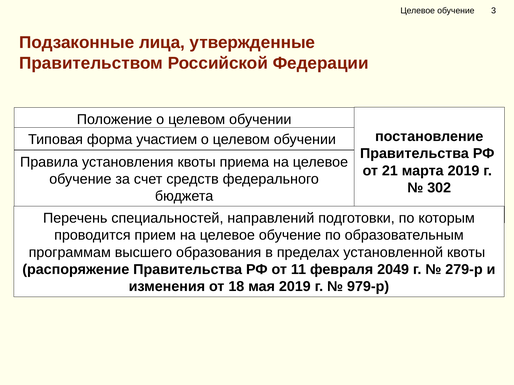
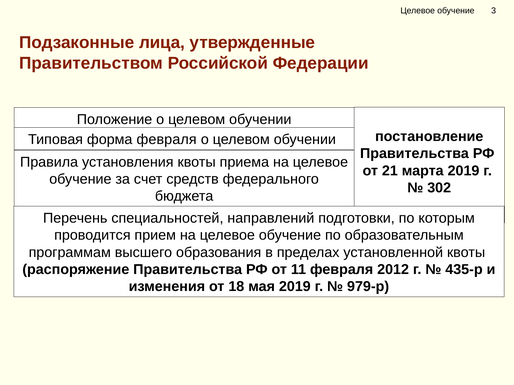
форма участием: участием -> февраля
2049: 2049 -> 2012
279-р: 279-р -> 435-р
